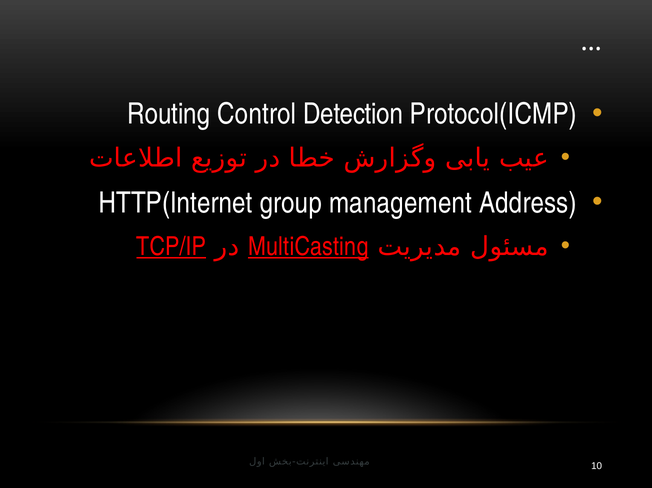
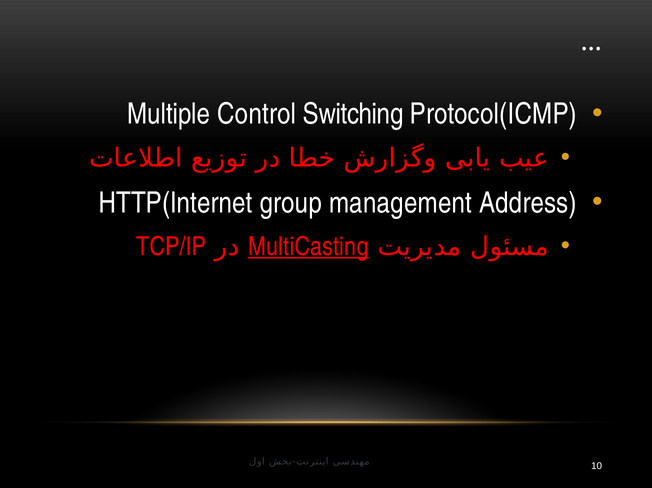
Routing: Routing -> Multiple
Detection: Detection -> Switching
TCP/IP underline: present -> none
